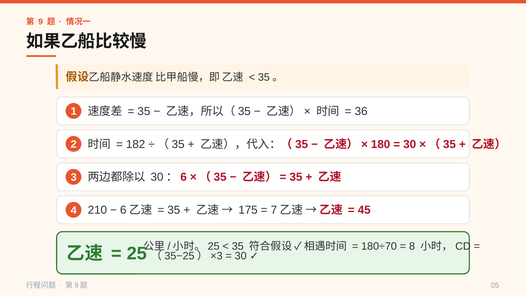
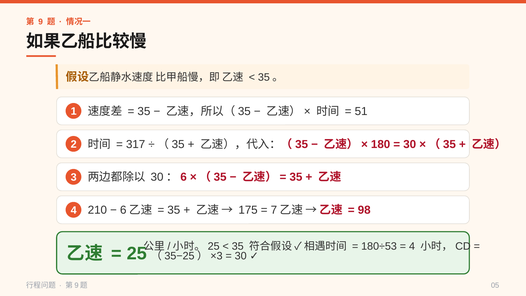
36: 36 -> 51
182: 182 -> 317
45: 45 -> 98
180÷70: 180÷70 -> 180÷53
8 at (412, 246): 8 -> 4
